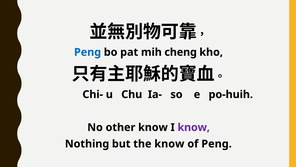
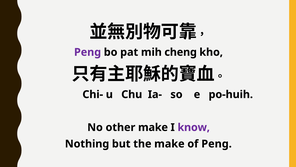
Peng at (88, 52) colour: blue -> purple
other know: know -> make
the know: know -> make
